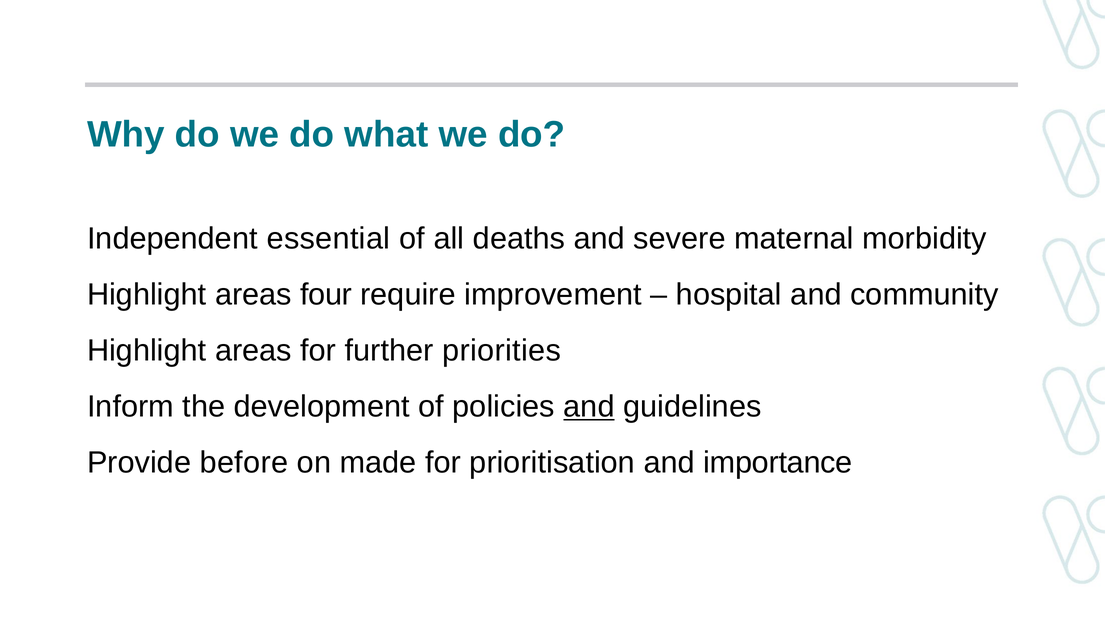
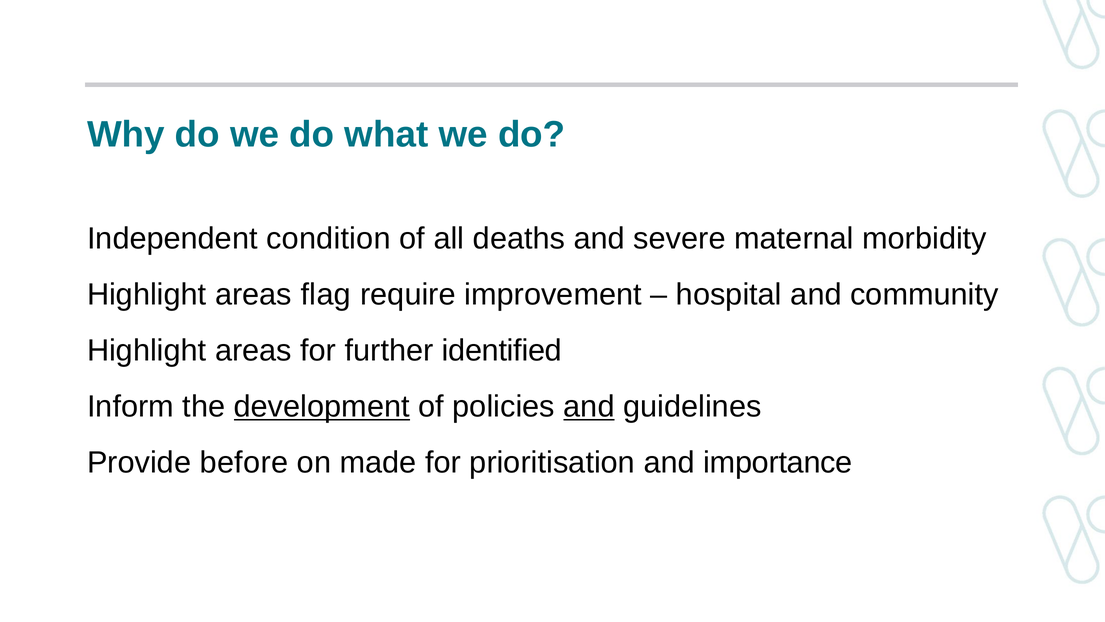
essential: essential -> condition
four: four -> flag
priorities: priorities -> identified
development underline: none -> present
